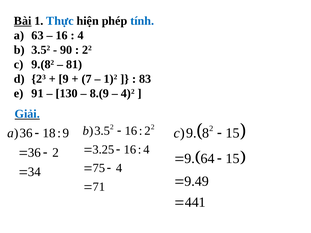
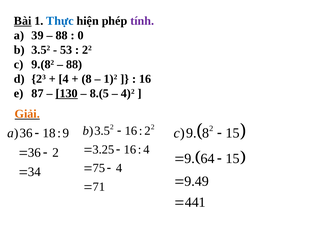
tính colour: blue -> purple
63: 63 -> 39
16 at (62, 35): 16 -> 88
4 at (81, 35): 4 -> 0
90: 90 -> 53
81 at (74, 65): 81 -> 88
9 at (64, 79): 9 -> 4
7 at (87, 79): 7 -> 8
83: 83 -> 16
91: 91 -> 87
130 underline: none -> present
8.(9: 8.(9 -> 8.(5
Giải colour: blue -> orange
